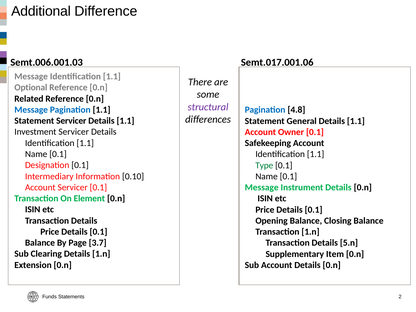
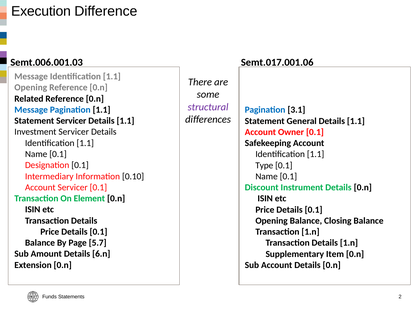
Additional: Additional -> Execution
Optional at (31, 88): Optional -> Opening
4.8: 4.8 -> 3.1
Type colour: green -> black
Message at (262, 187): Message -> Discount
3.7: 3.7 -> 5.7
Details 5.n: 5.n -> 1.n
Clearing: Clearing -> Amount
Details 1.n: 1.n -> 6.n
